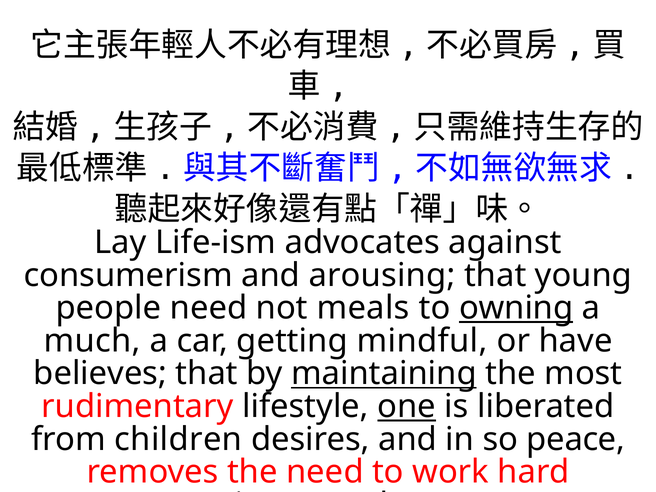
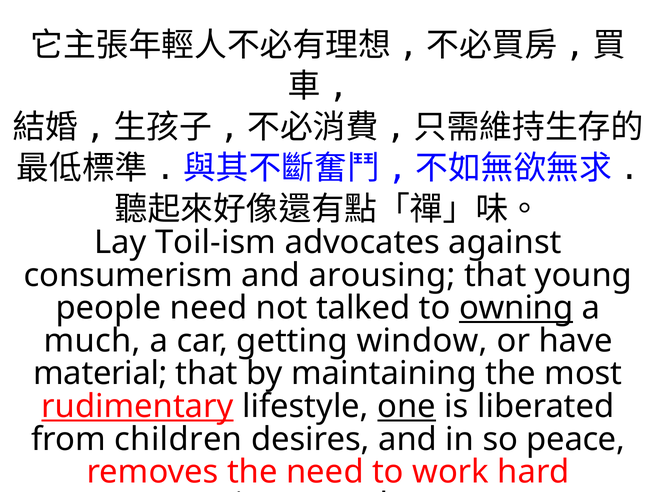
Life-ism: Life-ism -> Toil-ism
meals: meals -> talked
mindful: mindful -> window
believes: believes -> material
maintaining underline: present -> none
rudimentary underline: none -> present
